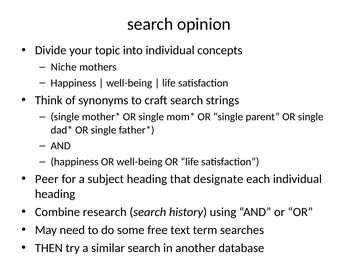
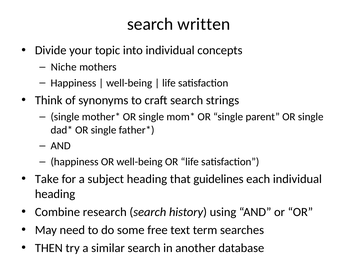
opinion: opinion -> written
Peer: Peer -> Take
designate: designate -> guidelines
